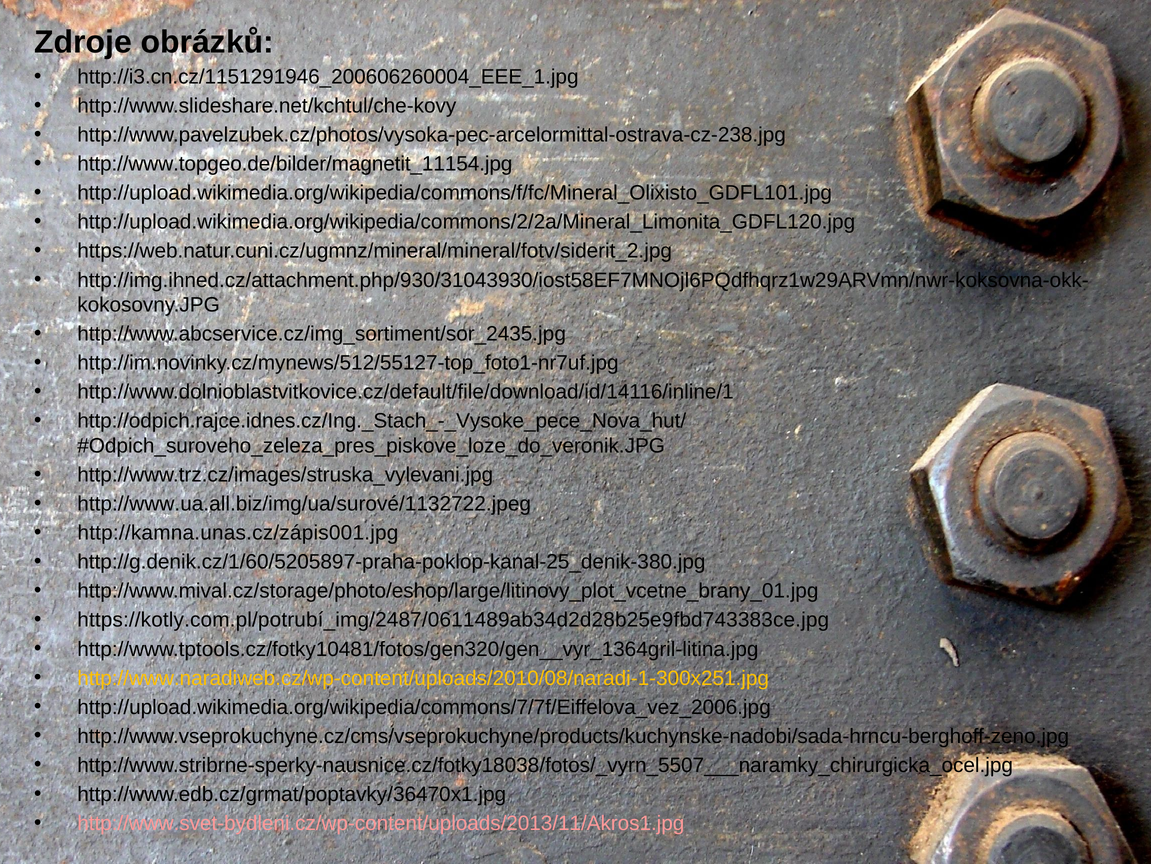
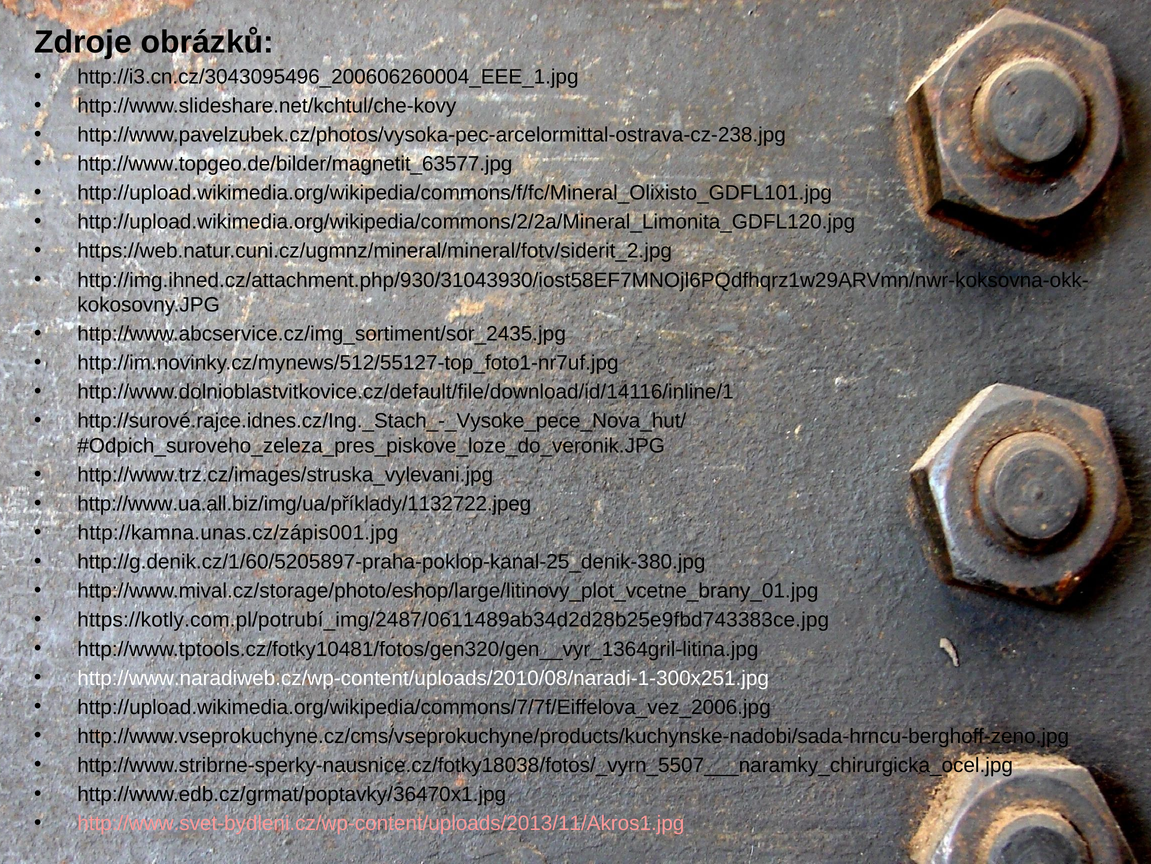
http://i3.cn.cz/1151291946_200606260004_EEE_1.jpg: http://i3.cn.cz/1151291946_200606260004_EEE_1.jpg -> http://i3.cn.cz/3043095496_200606260004_EEE_1.jpg
http://www.topgeo.de/bilder/magnetit_11154.jpg: http://www.topgeo.de/bilder/magnetit_11154.jpg -> http://www.topgeo.de/bilder/magnetit_63577.jpg
http://odpich.rajce.idnes.cz/Ing._Stach_-_Vysoke_pece_Nova_hut/: http://odpich.rajce.idnes.cz/Ing._Stach_-_Vysoke_pece_Nova_hut/ -> http://surové.rajce.idnes.cz/Ing._Stach_-_Vysoke_pece_Nova_hut/
http://www.ua.all.biz/img/ua/surové/1132722.jpeg: http://www.ua.all.biz/img/ua/surové/1132722.jpeg -> http://www.ua.all.biz/img/ua/příklady/1132722.jpeg
http://www.naradiweb.cz/wp-content/uploads/2010/08/naradi-1-300x251.jpg colour: yellow -> white
